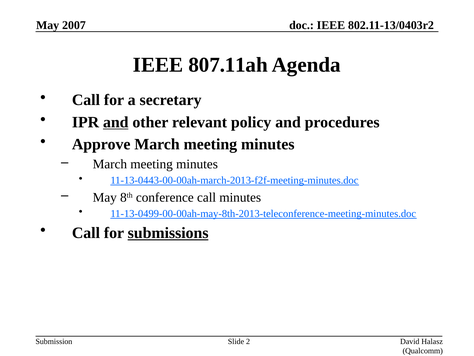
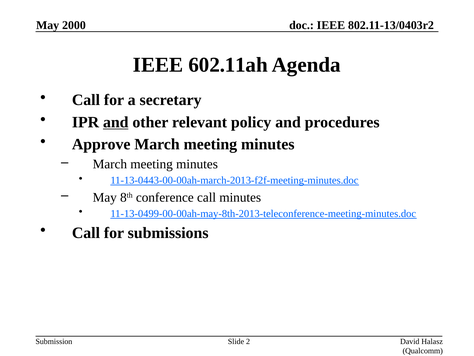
2007: 2007 -> 2000
807.11ah: 807.11ah -> 602.11ah
submissions underline: present -> none
